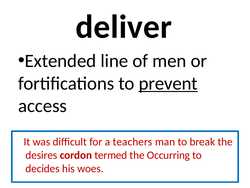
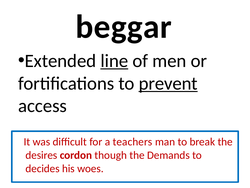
deliver: deliver -> beggar
line underline: none -> present
termed: termed -> though
Occurring: Occurring -> Demands
